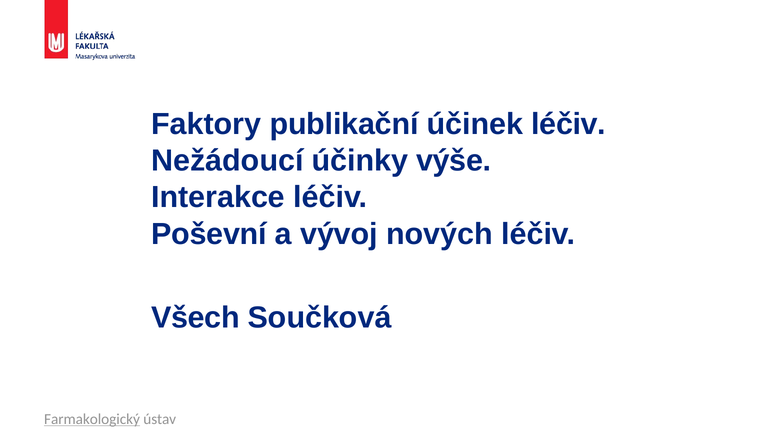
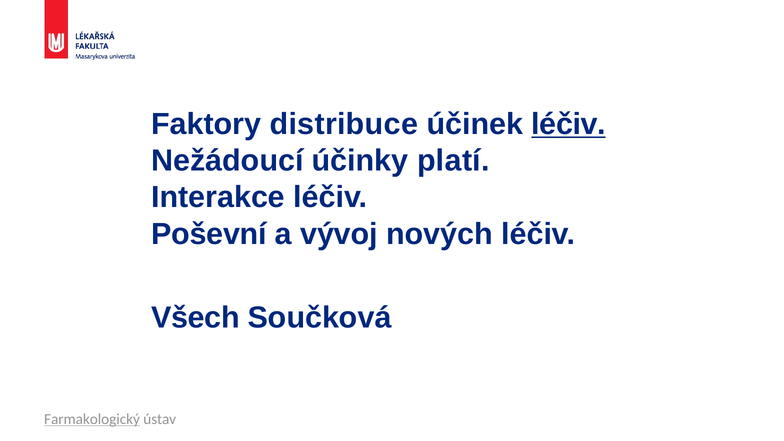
publikační: publikační -> distribuce
léčiv at (569, 124) underline: none -> present
výše: výše -> platí
